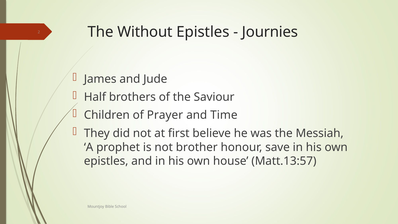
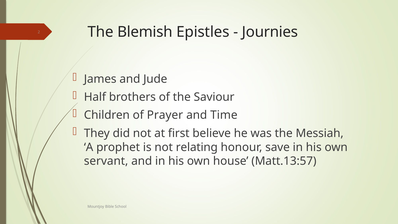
Without: Without -> Blemish
brother: brother -> relating
epistles at (106, 161): epistles -> servant
